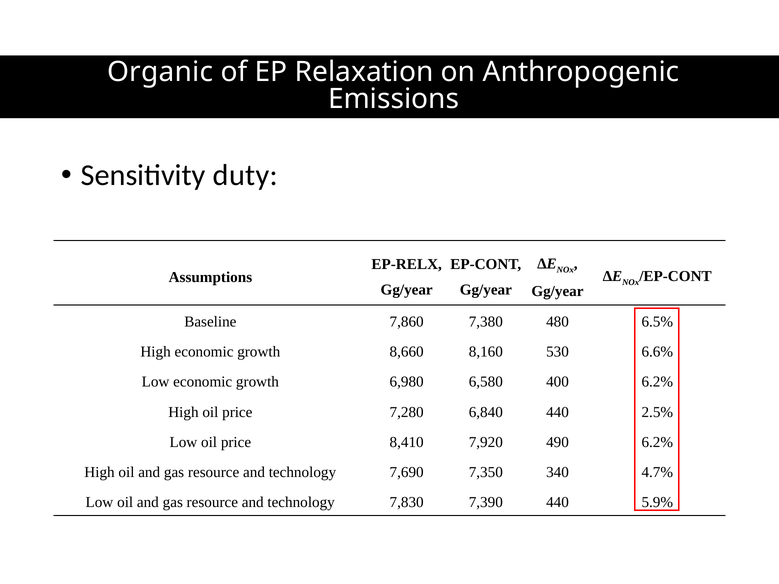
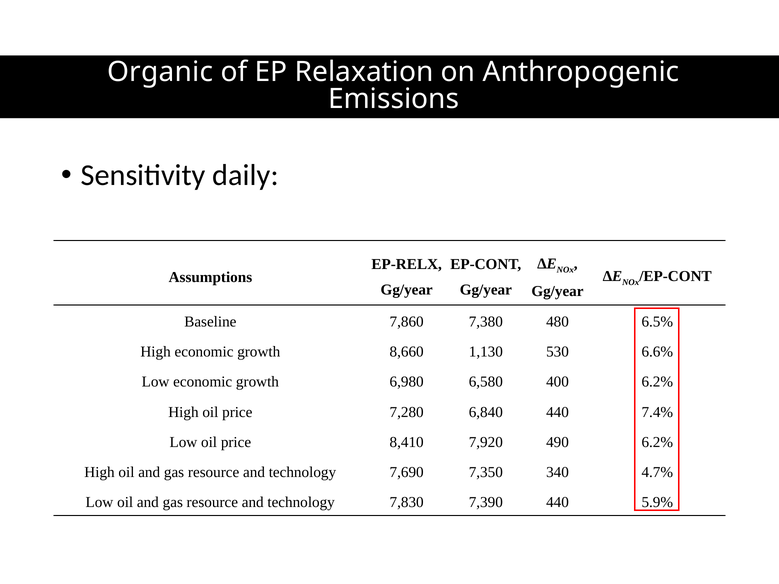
duty: duty -> daily
8,160: 8,160 -> 1,130
2.5%: 2.5% -> 7.4%
